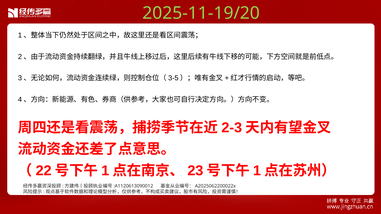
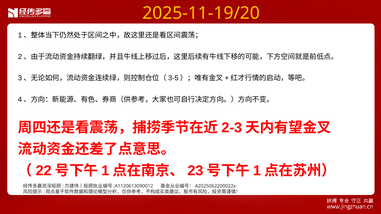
2025-11-19/20 colour: light green -> yellow
